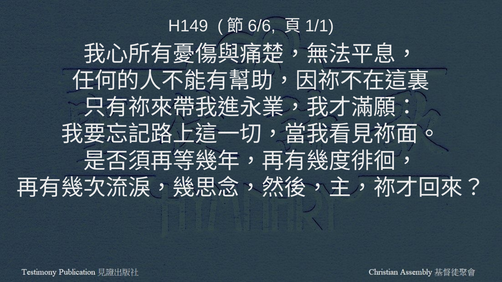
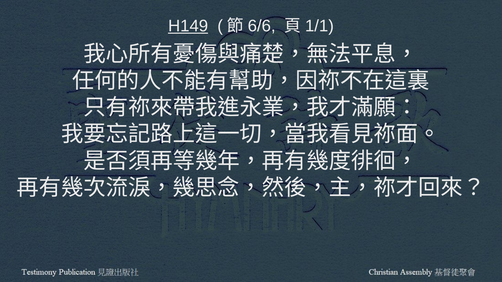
H149 underline: none -> present
